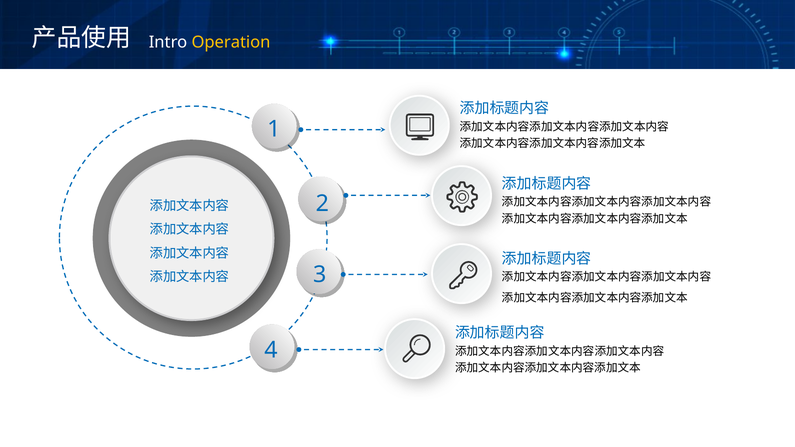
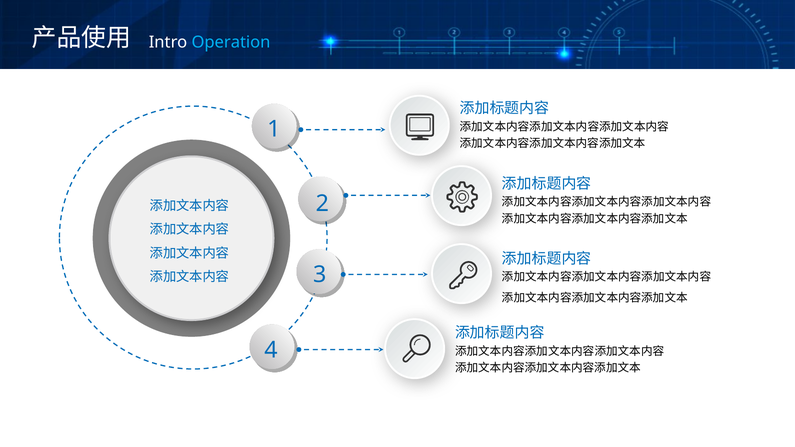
Operation colour: yellow -> light blue
